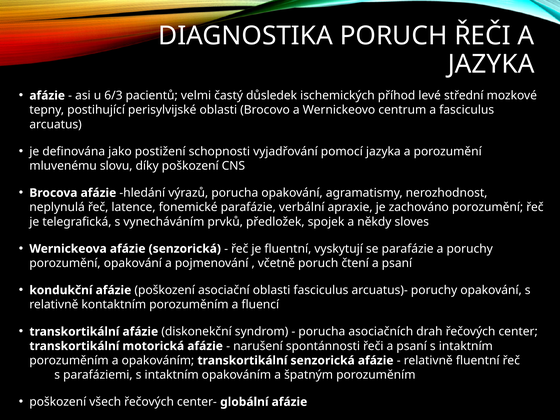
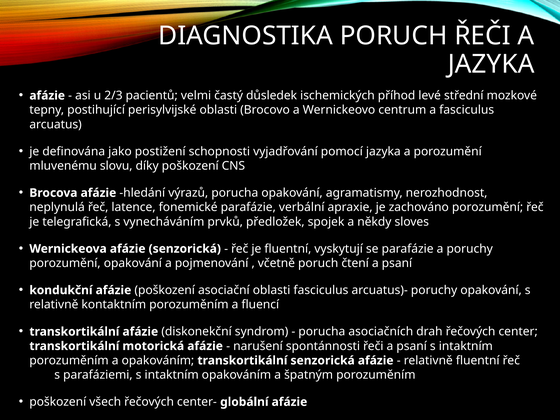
6/3: 6/3 -> 2/3
